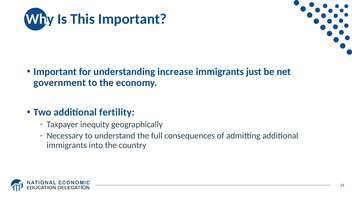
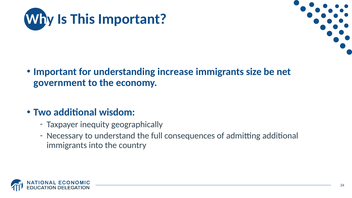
just: just -> size
fertility: fertility -> wisdom
